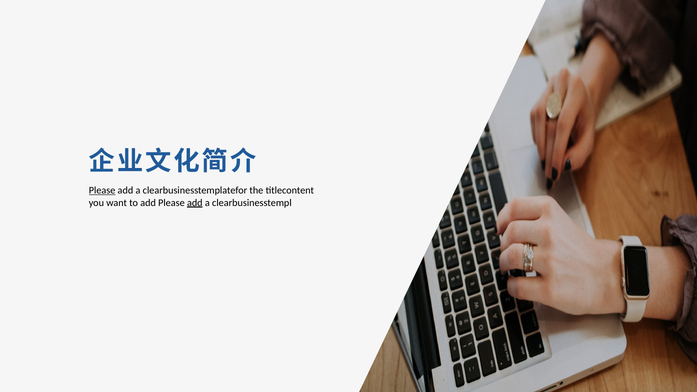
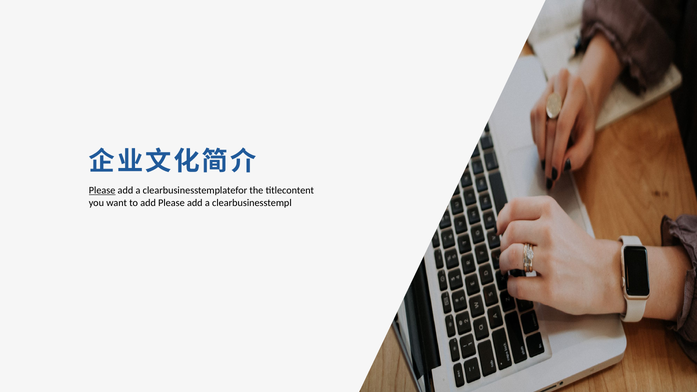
add at (195, 203) underline: present -> none
